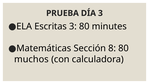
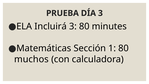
Escritas: Escritas -> Incluirá
8: 8 -> 1
